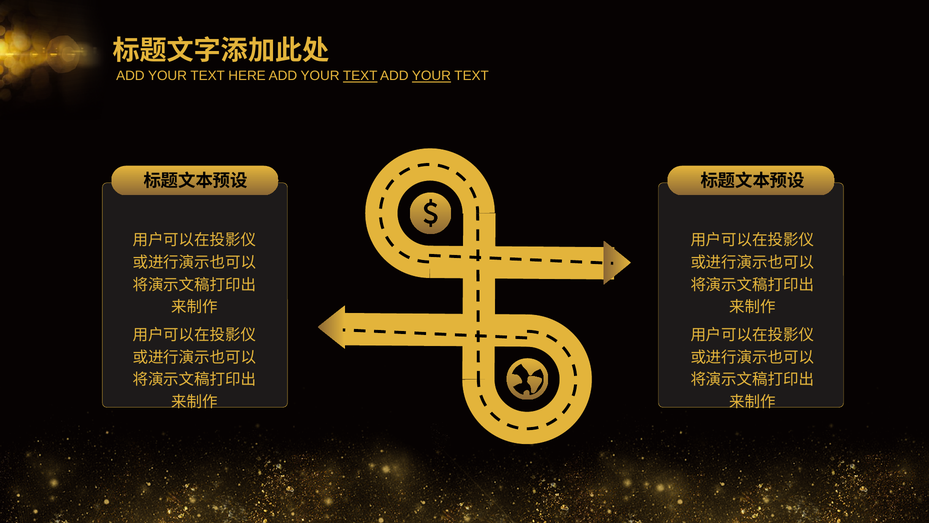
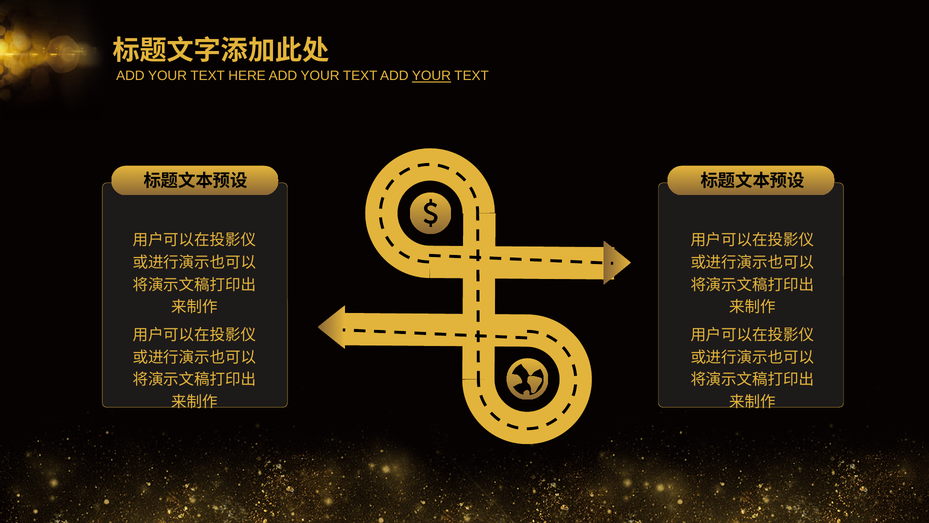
TEXT at (360, 76) underline: present -> none
